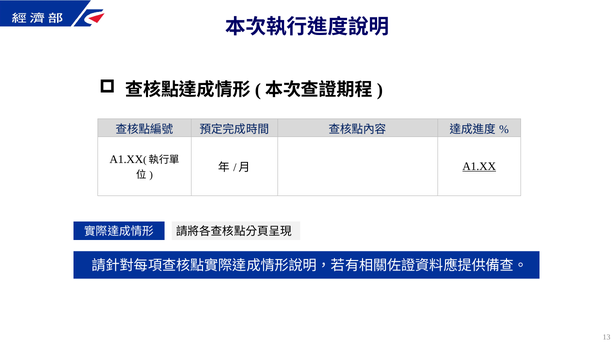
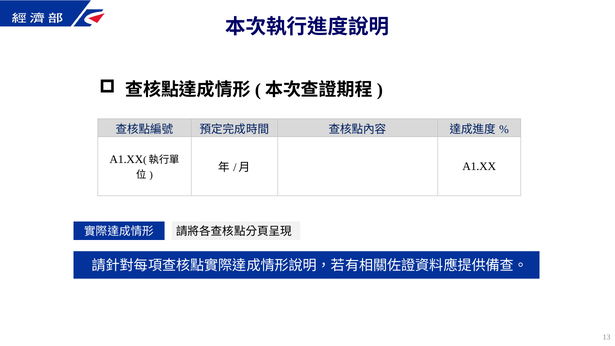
A1.XX underline: present -> none
